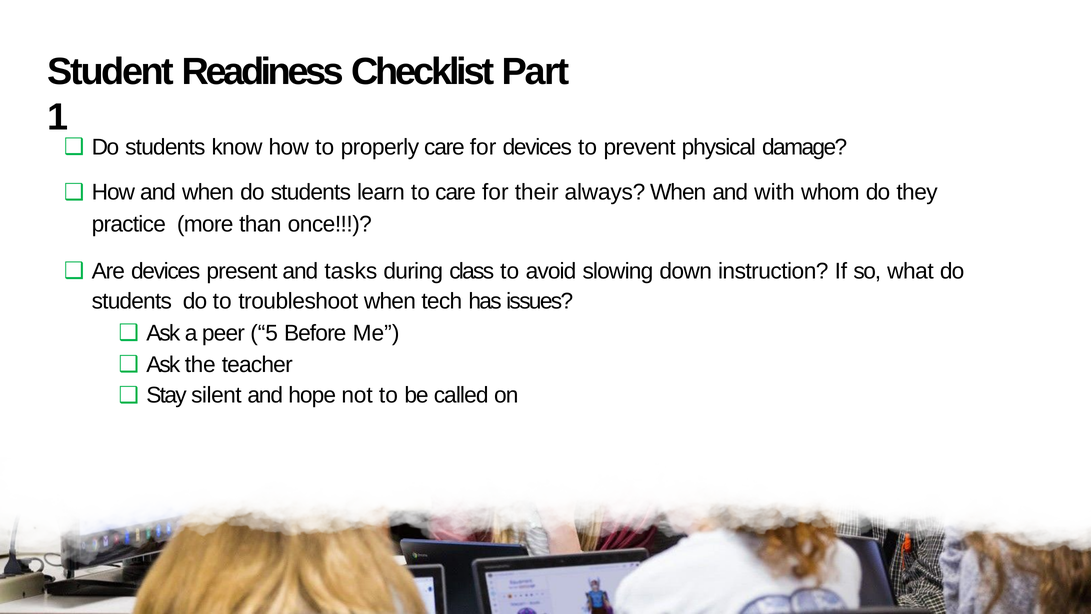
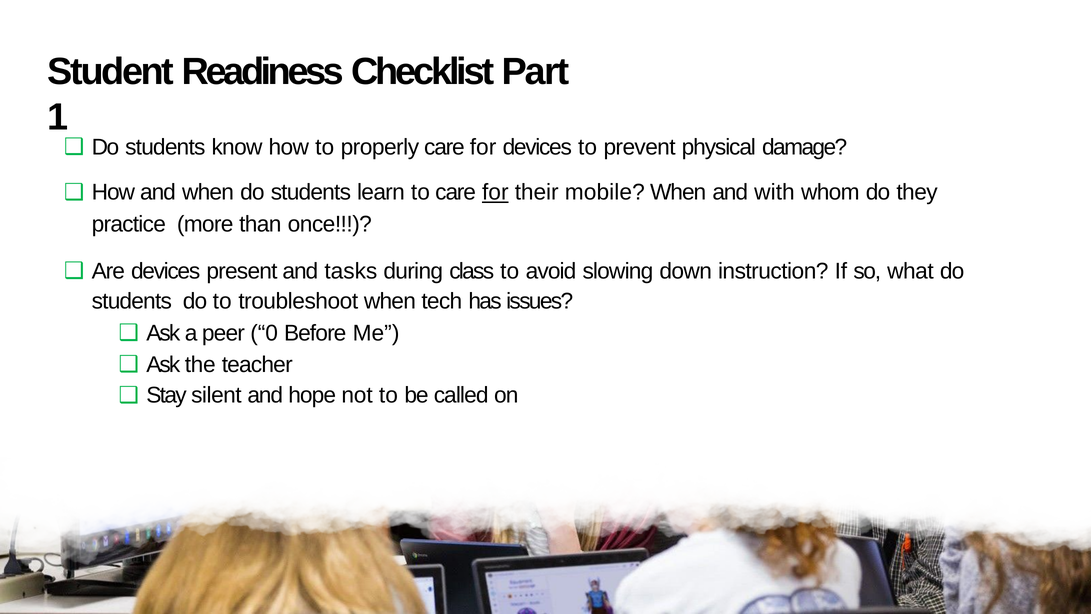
for at (495, 192) underline: none -> present
always: always -> mobile
5: 5 -> 0
